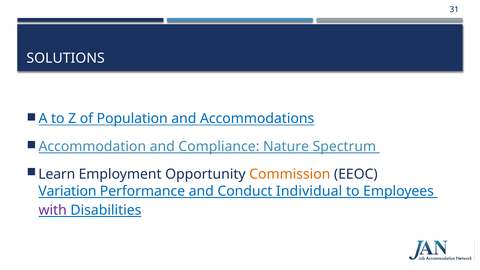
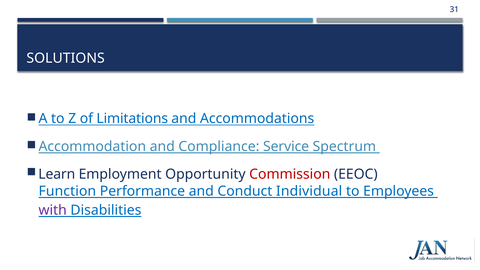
Population: Population -> Limitations
Nature: Nature -> Service
Commission colour: orange -> red
Variation: Variation -> Function
